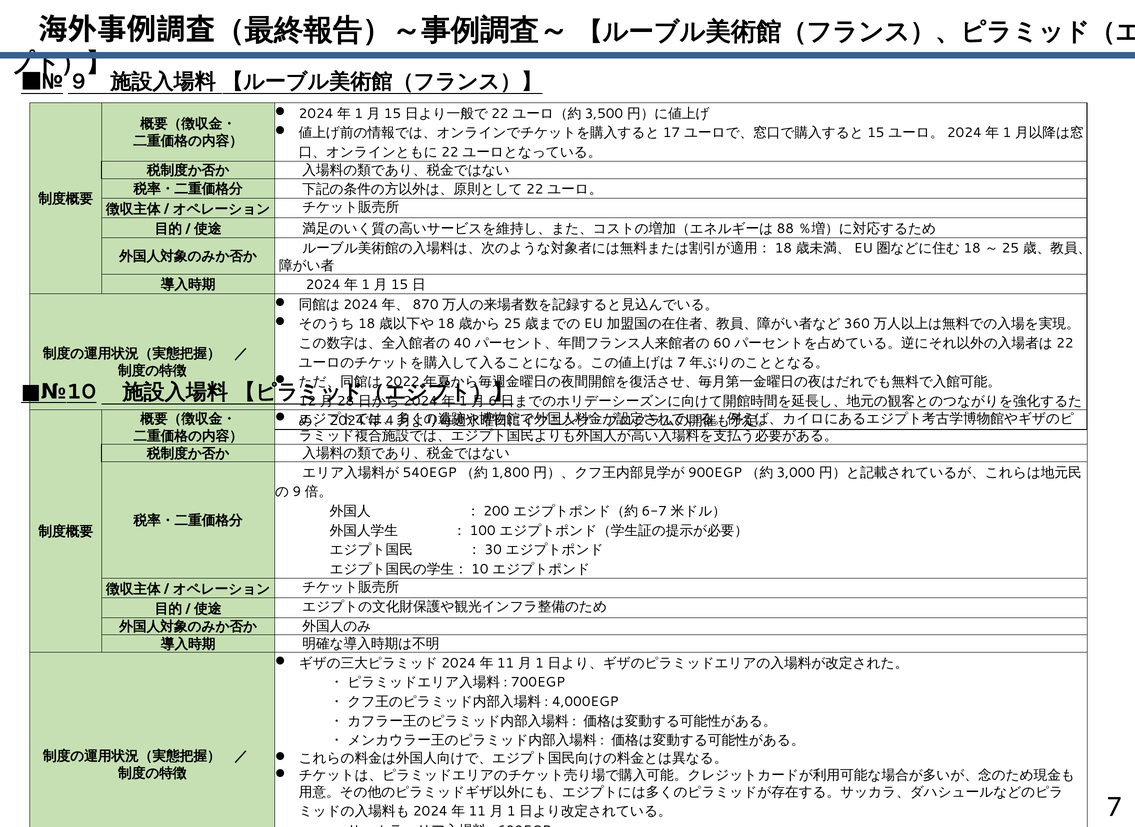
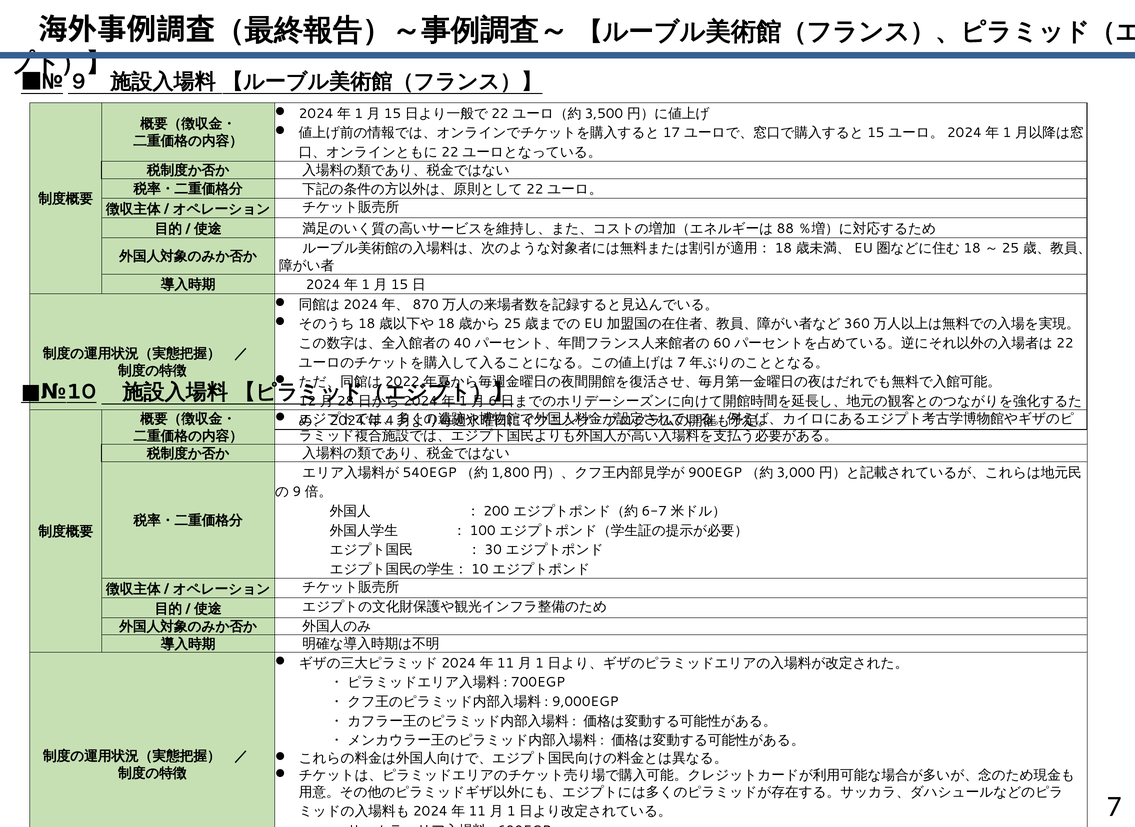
4,000EGP: 4,000EGP -> 9,000EGP
